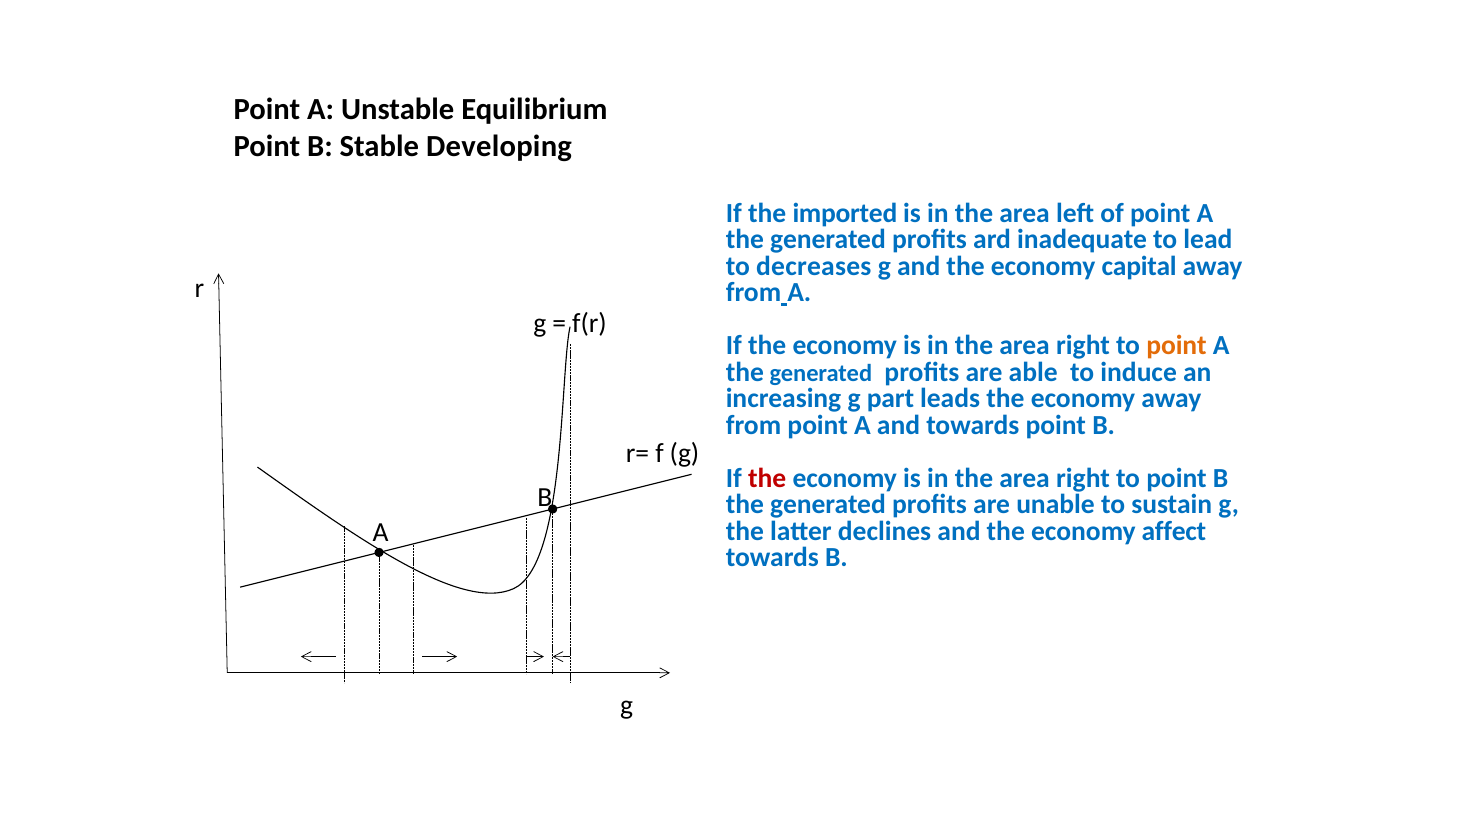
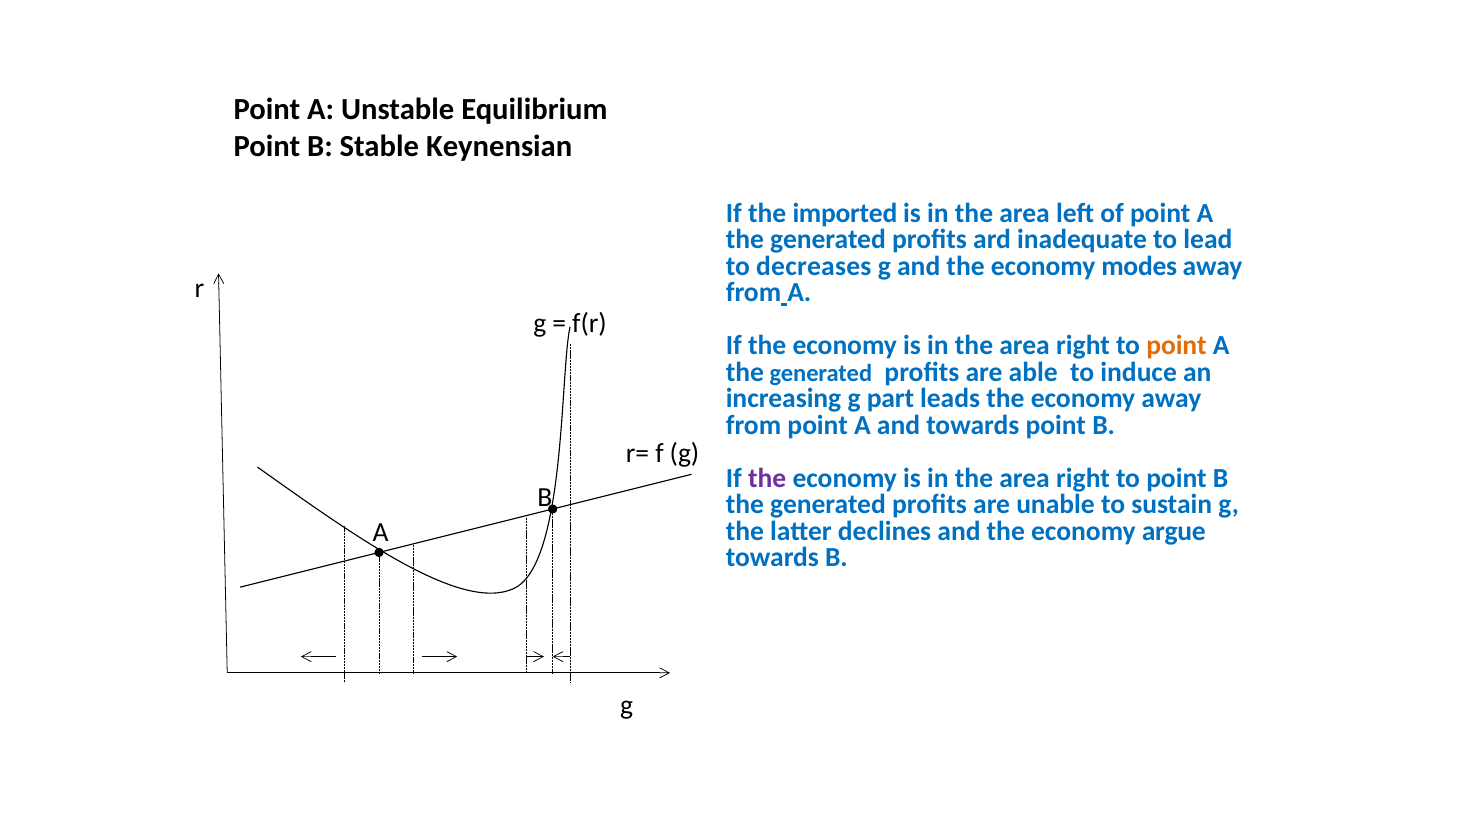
Developing: Developing -> Keynensian
capital: capital -> modes
the at (767, 478) colour: red -> purple
affect: affect -> argue
